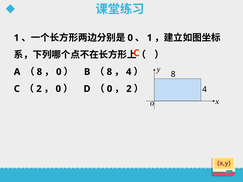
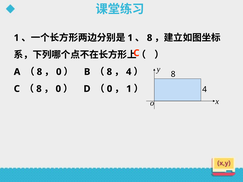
0 at (130, 38): 0 -> 1
1 at (150, 38): 1 -> 8
2 at (39, 89): 2 -> 8
2 at (129, 89): 2 -> 1
